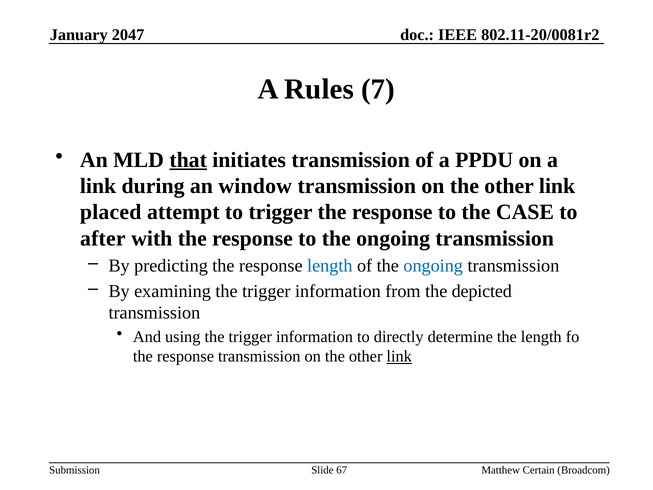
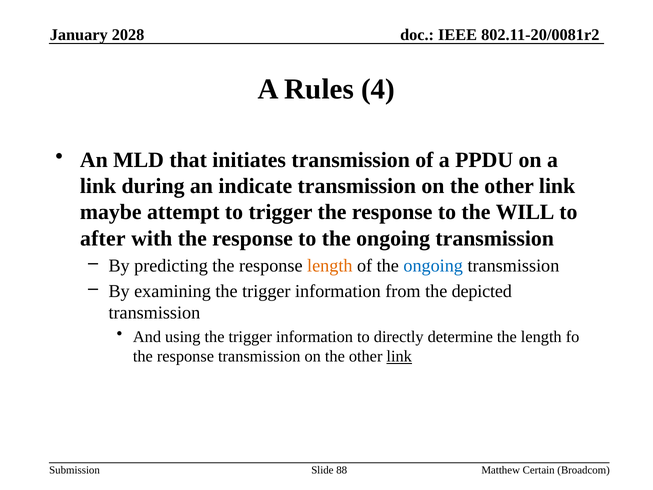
2047: 2047 -> 2028
7: 7 -> 4
that underline: present -> none
window: window -> indicate
placed: placed -> maybe
CASE: CASE -> WILL
length at (330, 266) colour: blue -> orange
67: 67 -> 88
